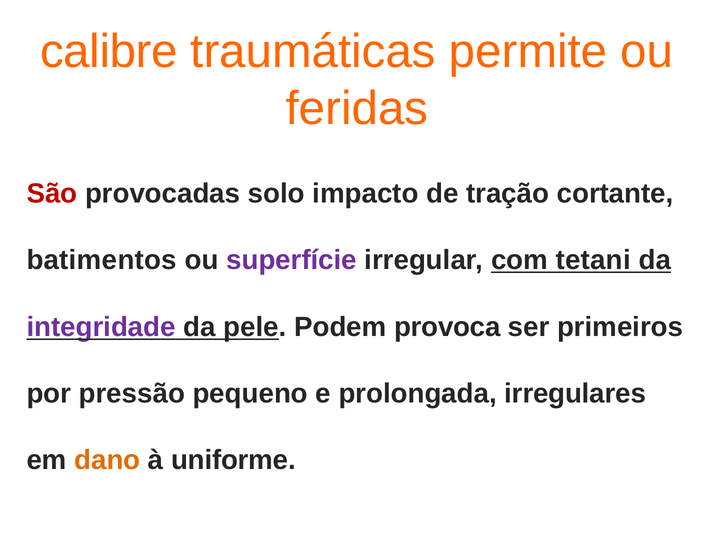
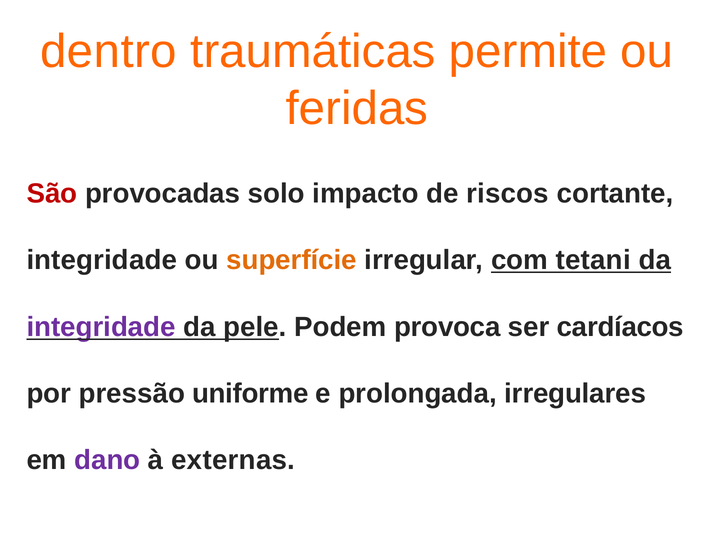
calibre: calibre -> dentro
tração: tração -> riscos
batimentos at (102, 260): batimentos -> integridade
superfície colour: purple -> orange
primeiros: primeiros -> cardíacos
pequeno: pequeno -> uniforme
dano colour: orange -> purple
uniforme: uniforme -> externas
